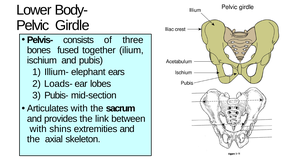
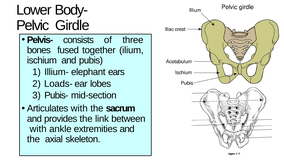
shins: shins -> ankle
